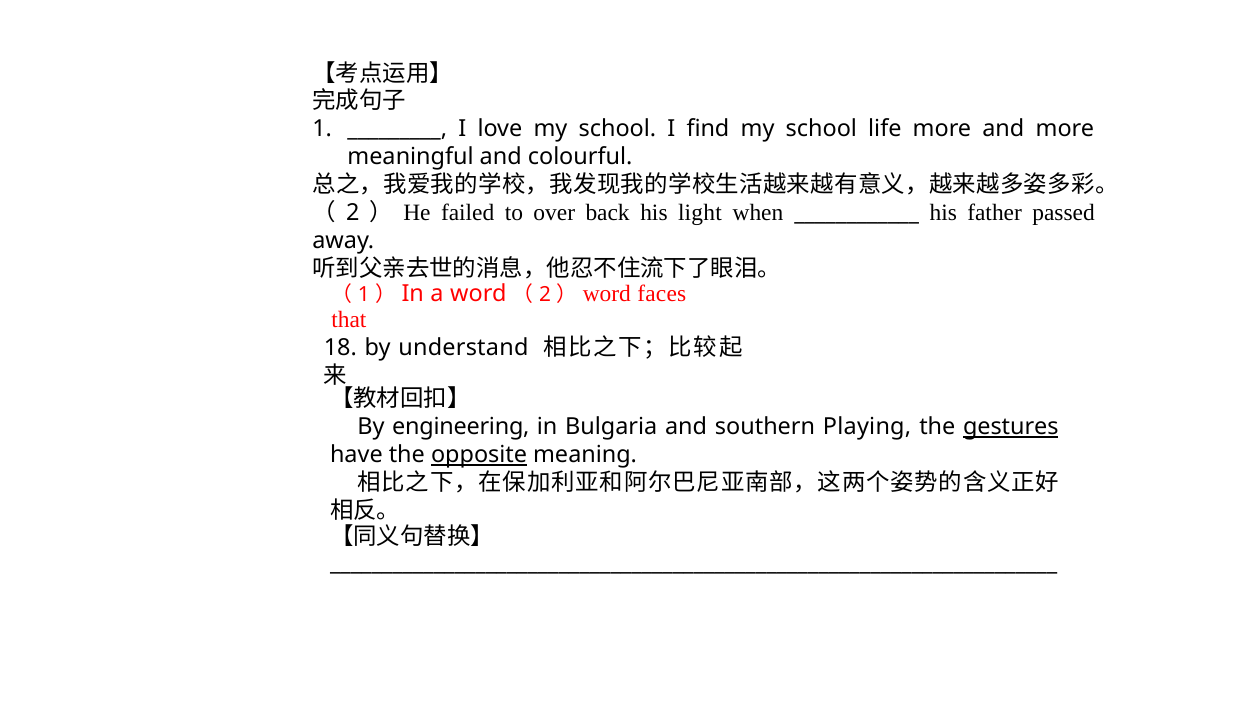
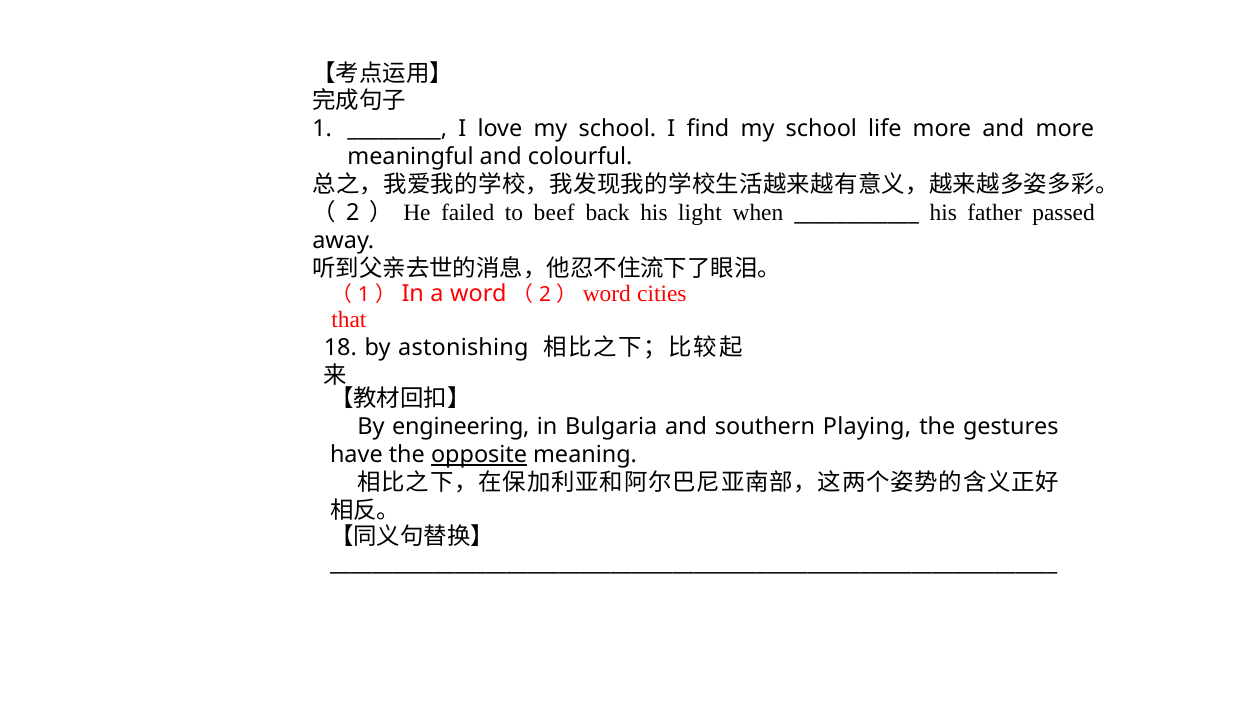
over: over -> beef
faces: faces -> cities
understand: understand -> astonishing
gestures underline: present -> none
